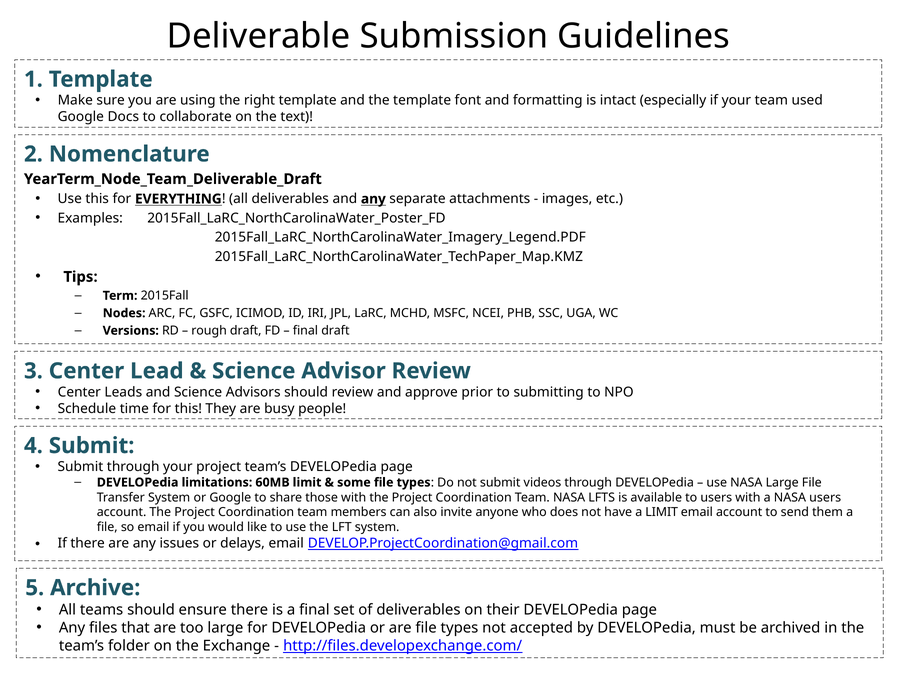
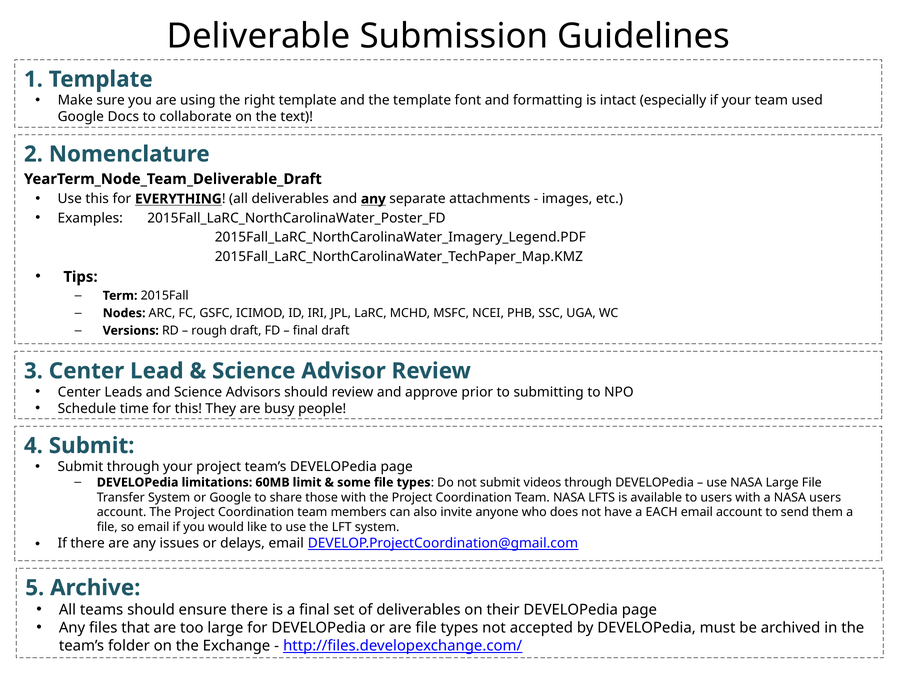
a LIMIT: LIMIT -> EACH
